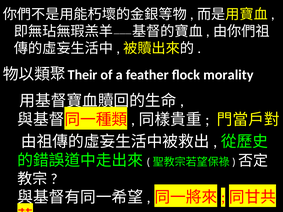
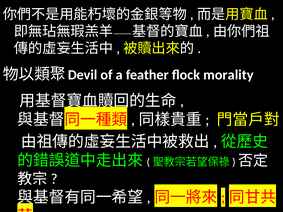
Their: Their -> Devil
